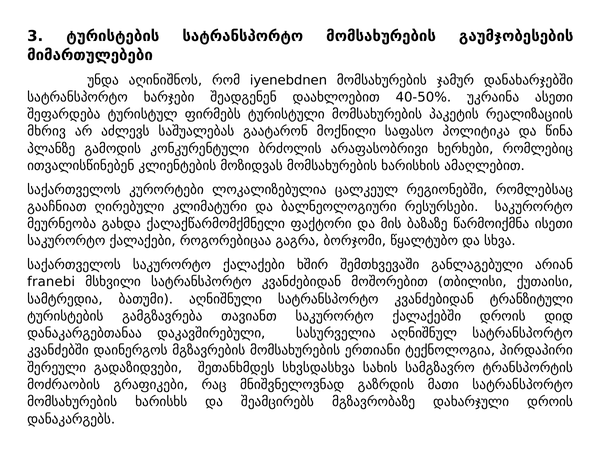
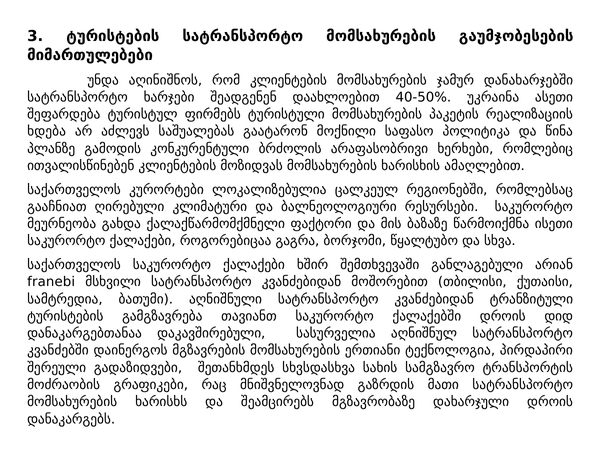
რომ iyenebdnen: iyenebdnen -> კლიენტების
მხრივ: მხრივ -> ხდება
